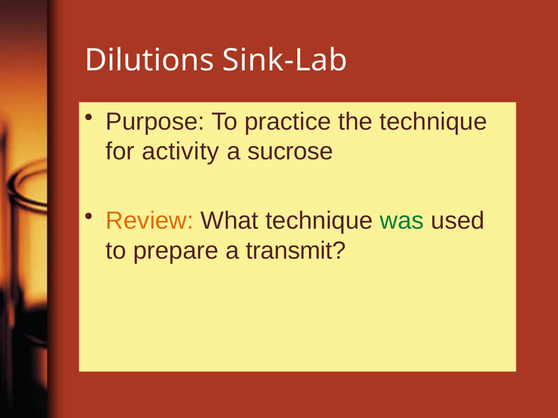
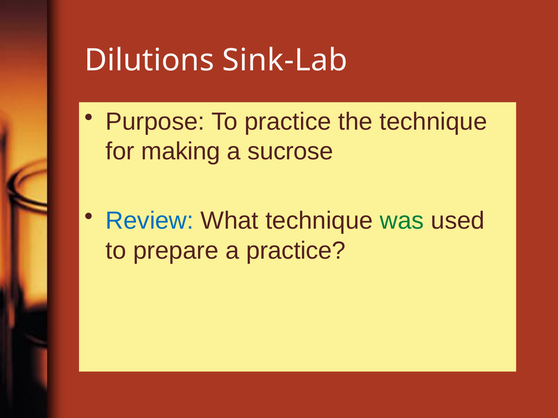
activity: activity -> making
Review colour: orange -> blue
a transmit: transmit -> practice
